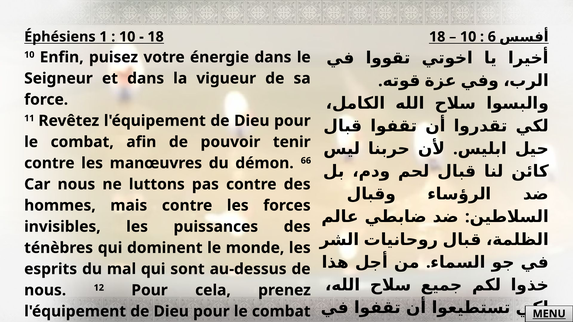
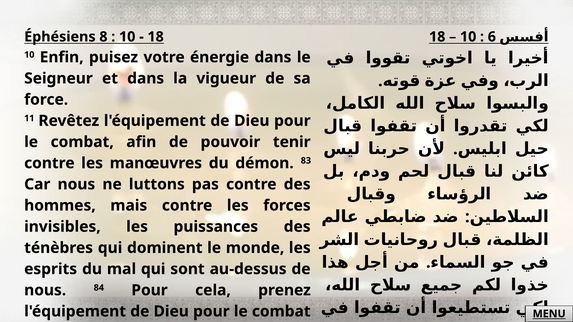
1: 1 -> 8
66: 66 -> 83
12: 12 -> 84
